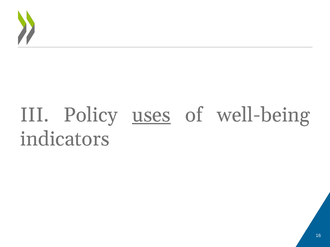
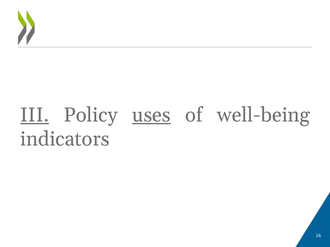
III underline: none -> present
